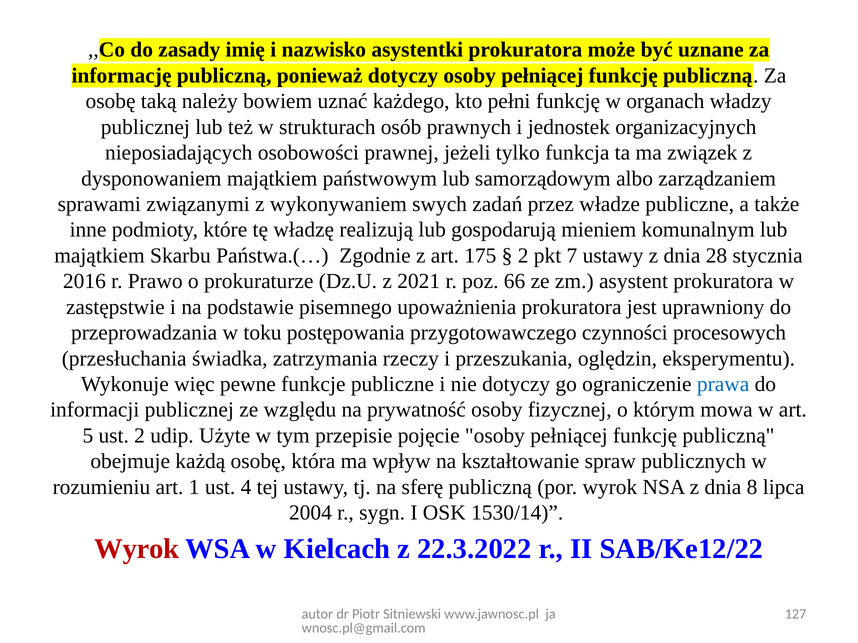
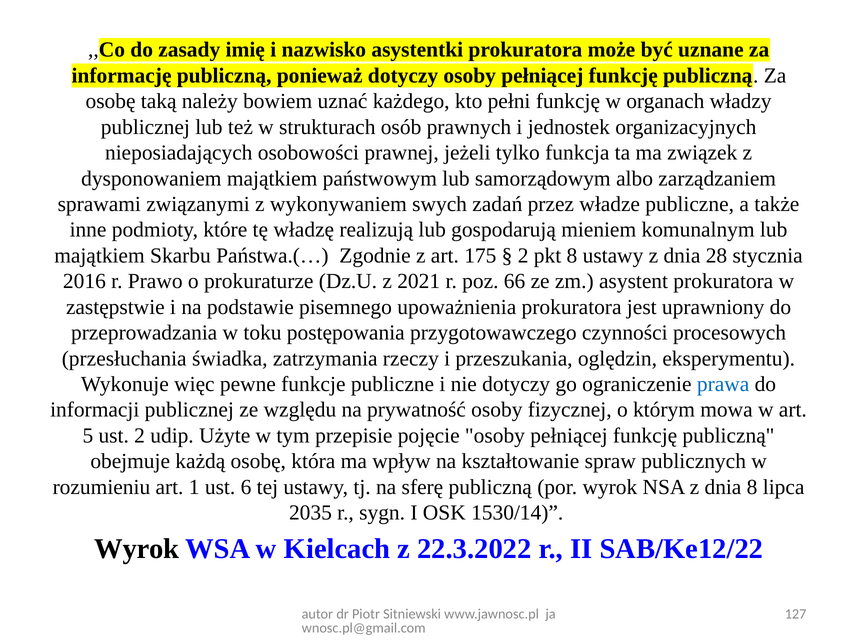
pkt 7: 7 -> 8
4: 4 -> 6
2004: 2004 -> 2035
Wyrok at (137, 549) colour: red -> black
